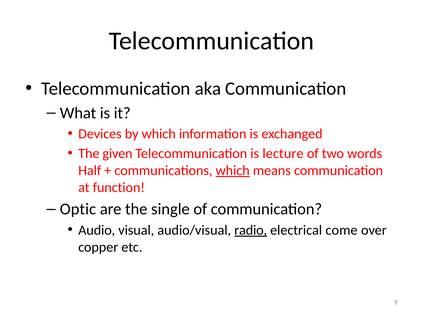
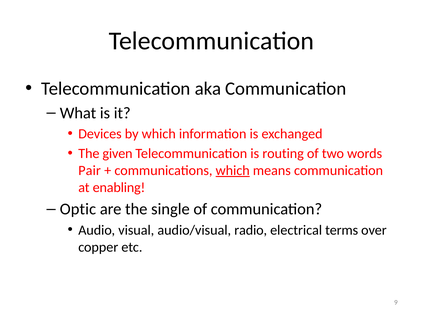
lecture: lecture -> routing
Half: Half -> Pair
function: function -> enabling
radio underline: present -> none
come: come -> terms
